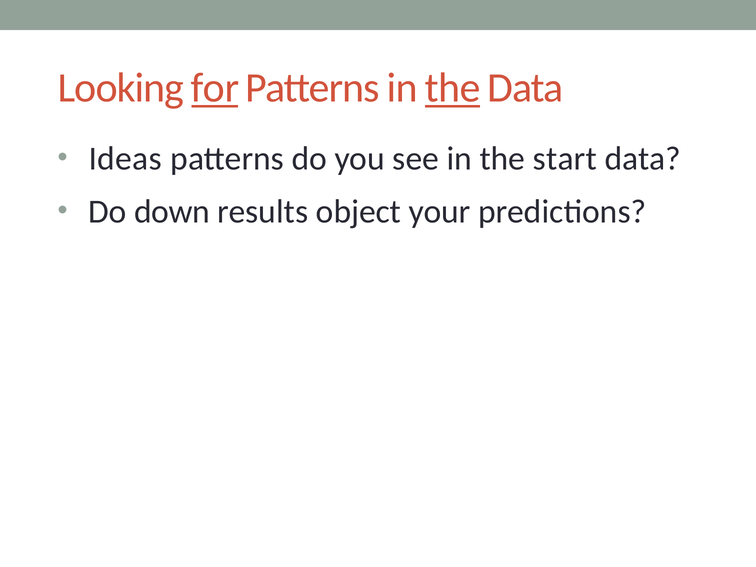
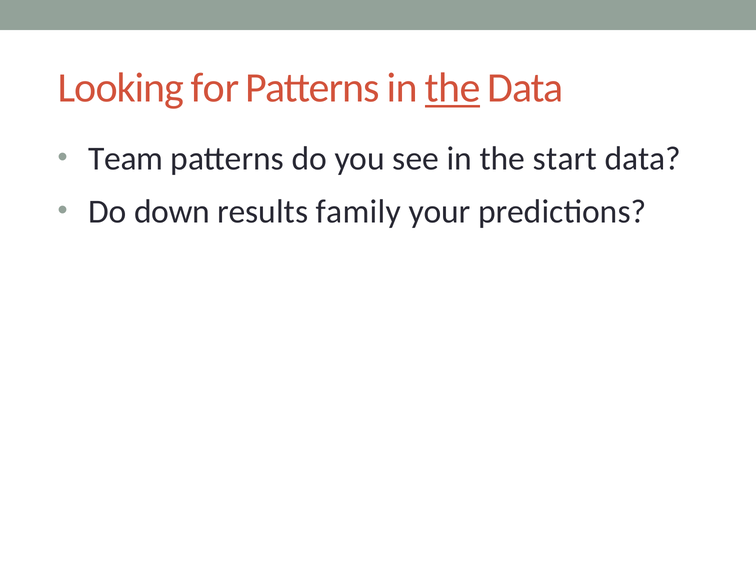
for underline: present -> none
Ideas: Ideas -> Team
object: object -> family
